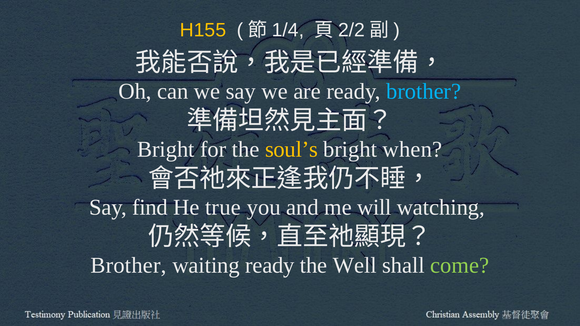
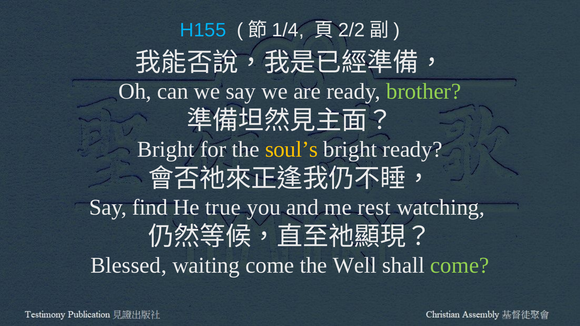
H155 colour: yellow -> light blue
brother at (424, 91) colour: light blue -> light green
bright when: when -> ready
will: will -> rest
Brother at (128, 265): Brother -> Blessed
waiting ready: ready -> come
